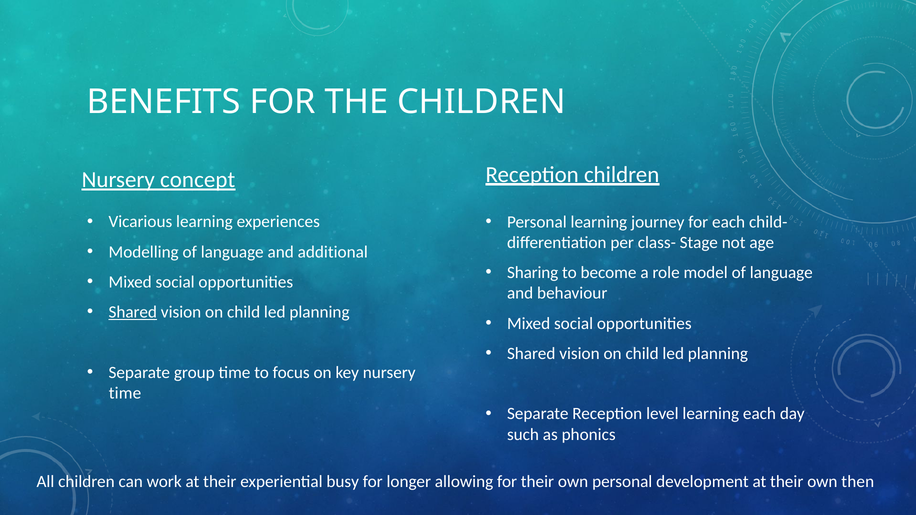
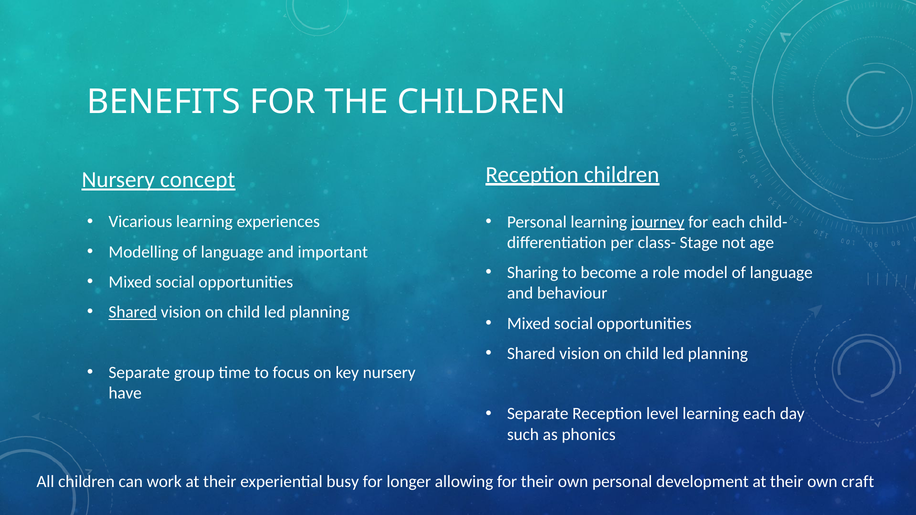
journey underline: none -> present
additional: additional -> important
time at (125, 393): time -> have
then: then -> craft
